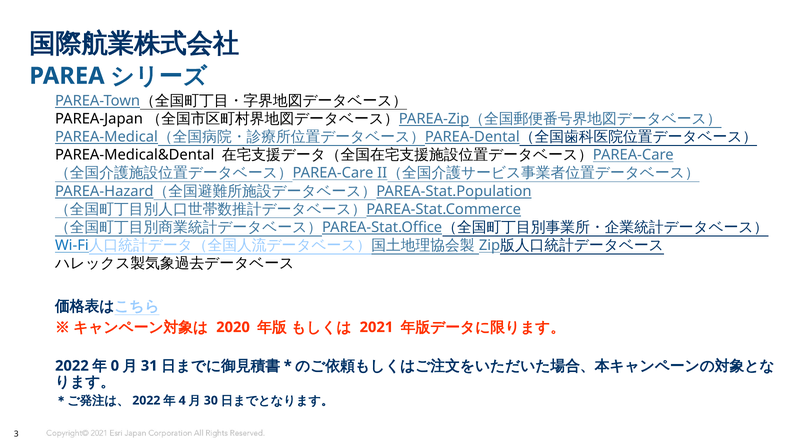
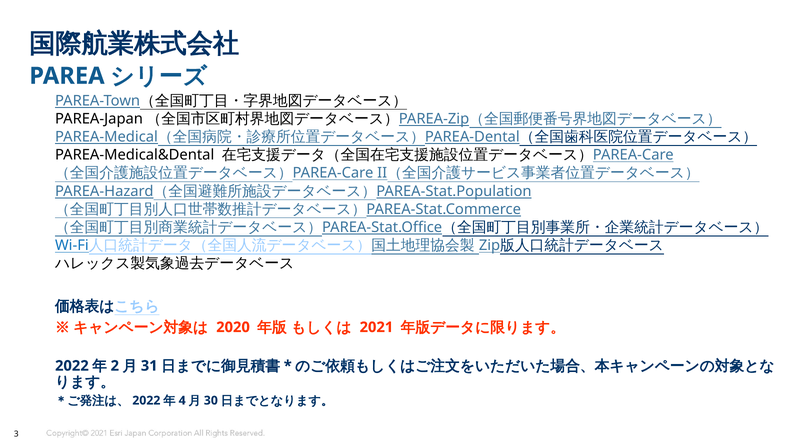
0: 0 -> 2
